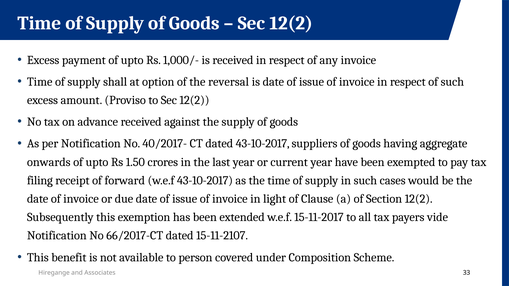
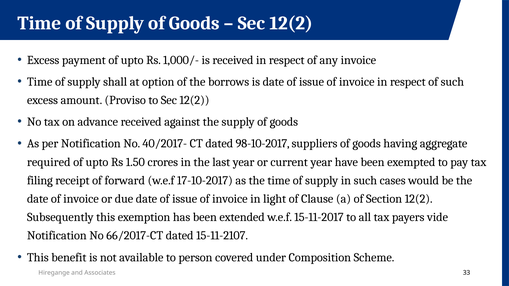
reversal: reversal -> borrows
dated 43-10-2017: 43-10-2017 -> 98-10-2017
onwards: onwards -> required
w.e.f 43-10-2017: 43-10-2017 -> 17-10-2017
